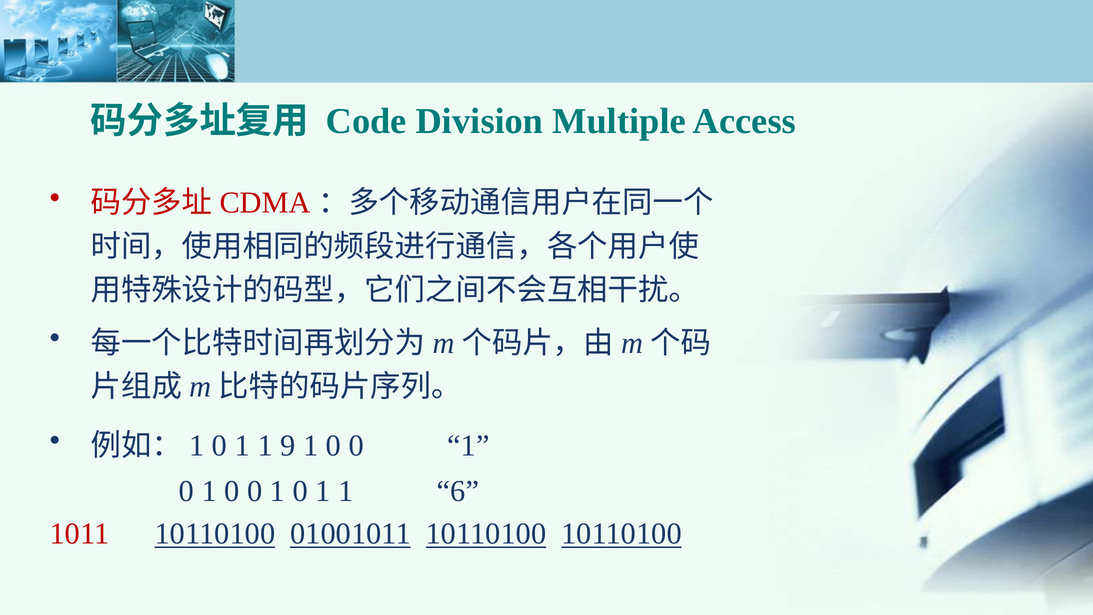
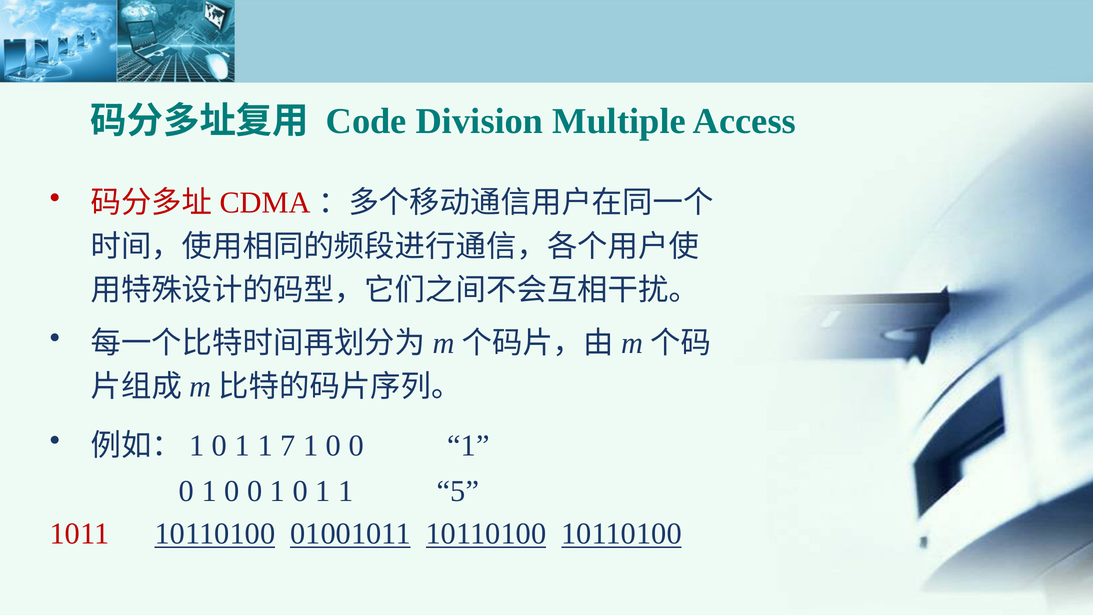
9: 9 -> 7
6: 6 -> 5
